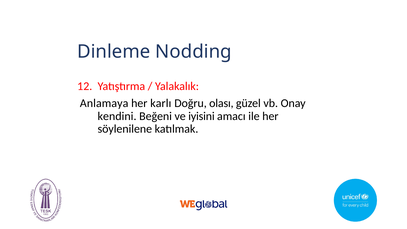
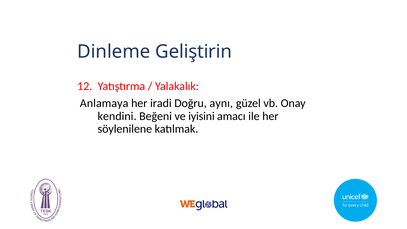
Nodding: Nodding -> Geliştirin
karlı: karlı -> iradi
olası: olası -> aynı
